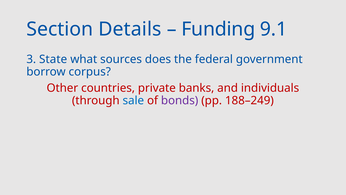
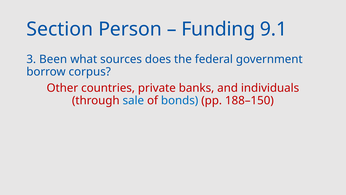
Details: Details -> Person
State: State -> Been
bonds colour: purple -> blue
188–249: 188–249 -> 188–150
